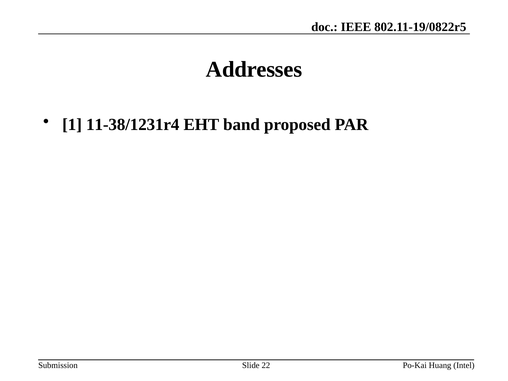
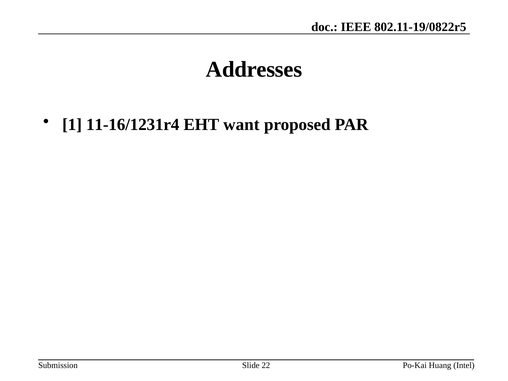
11-38/1231r4: 11-38/1231r4 -> 11-16/1231r4
band: band -> want
